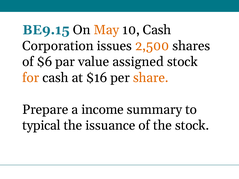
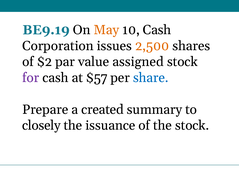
BE9.15: BE9.15 -> BE9.19
$6: $6 -> $2
for colour: orange -> purple
$16: $16 -> $57
share colour: orange -> blue
income: income -> created
typical: typical -> closely
